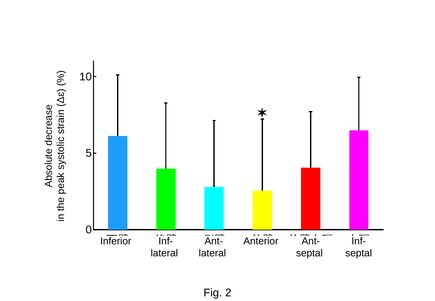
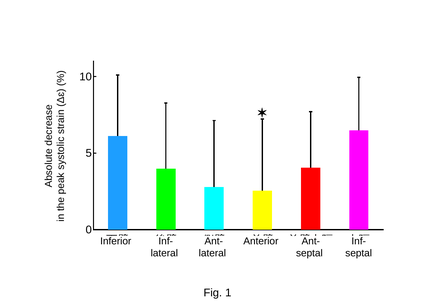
2: 2 -> 1
